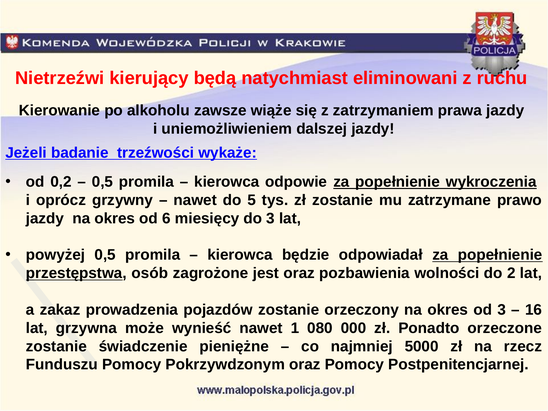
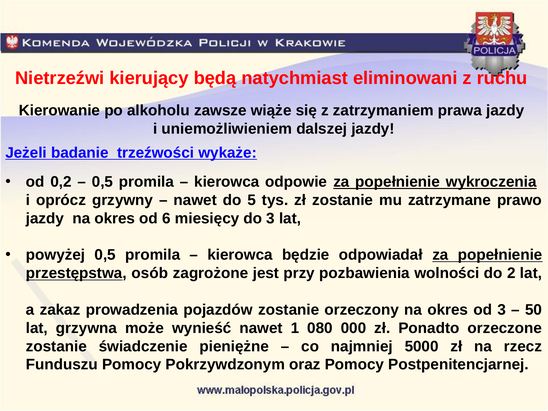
jest oraz: oraz -> przy
16: 16 -> 50
